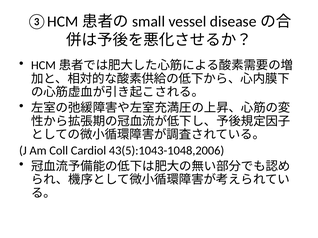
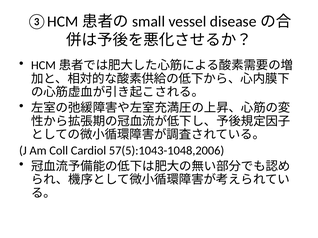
43(5):1043-1048,2006: 43(5):1043-1048,2006 -> 57(5):1043-1048,2006
